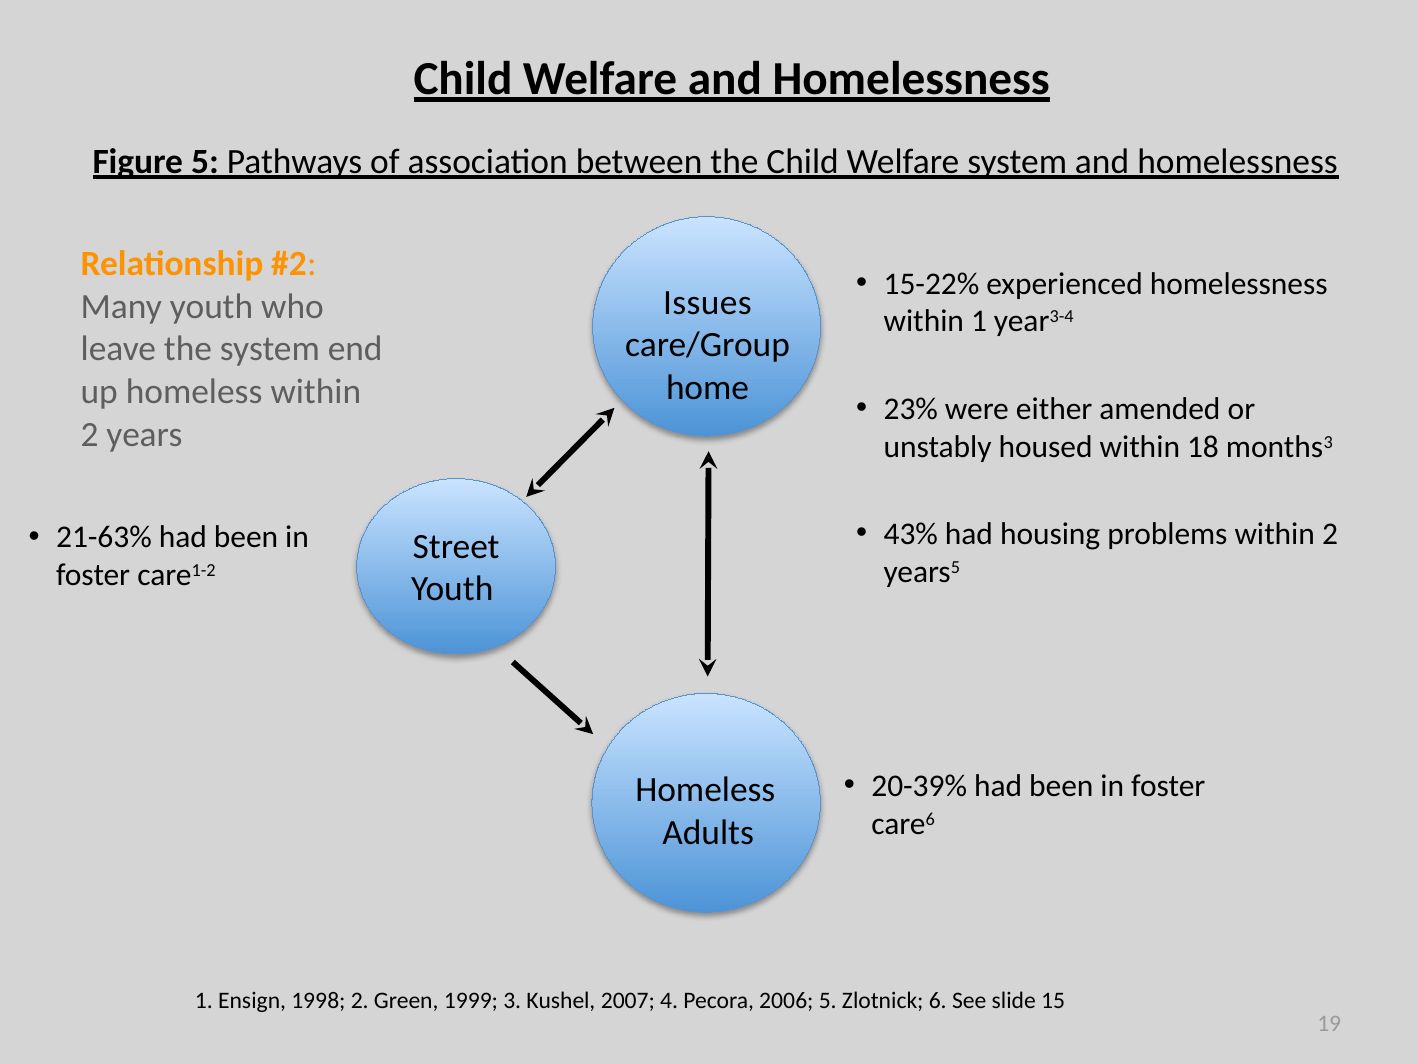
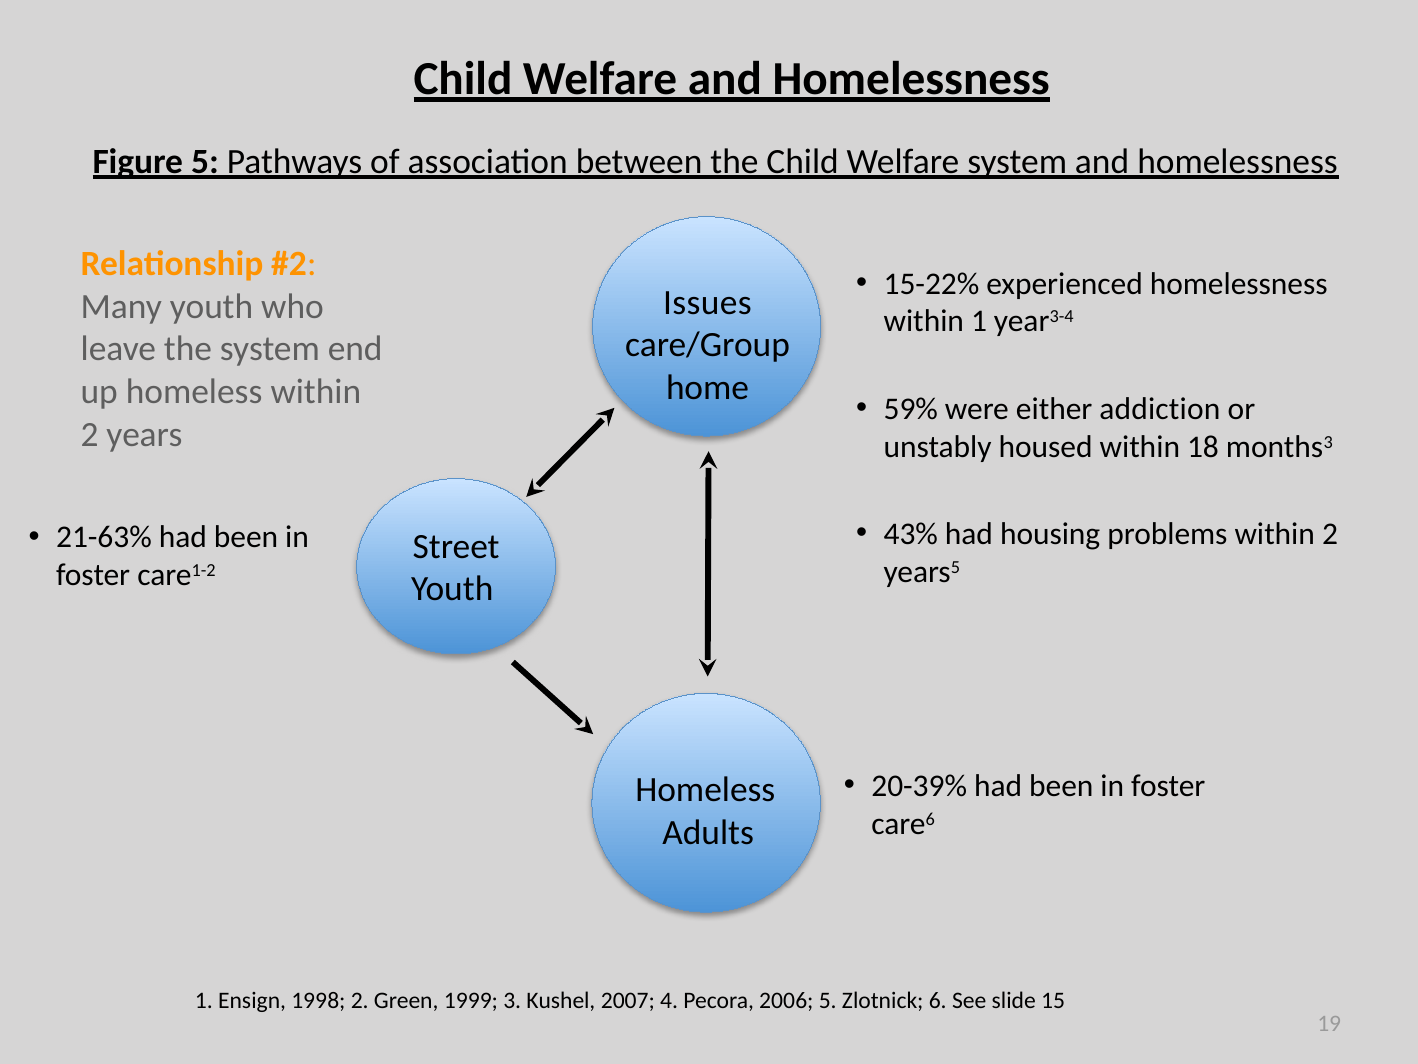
23%: 23% -> 59%
amended: amended -> addiction
